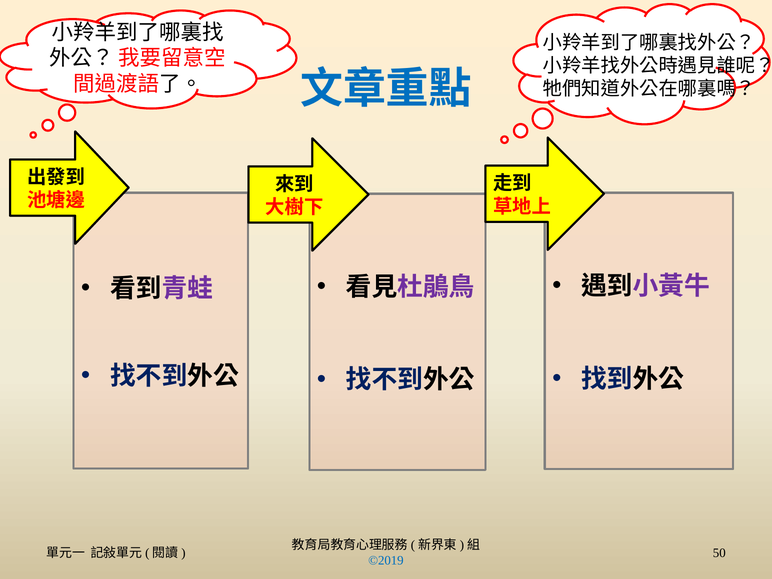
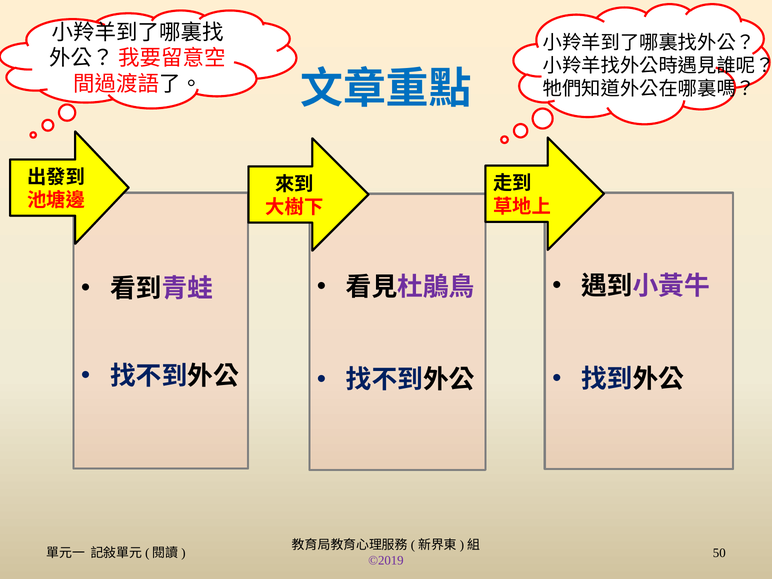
©2019 colour: blue -> purple
